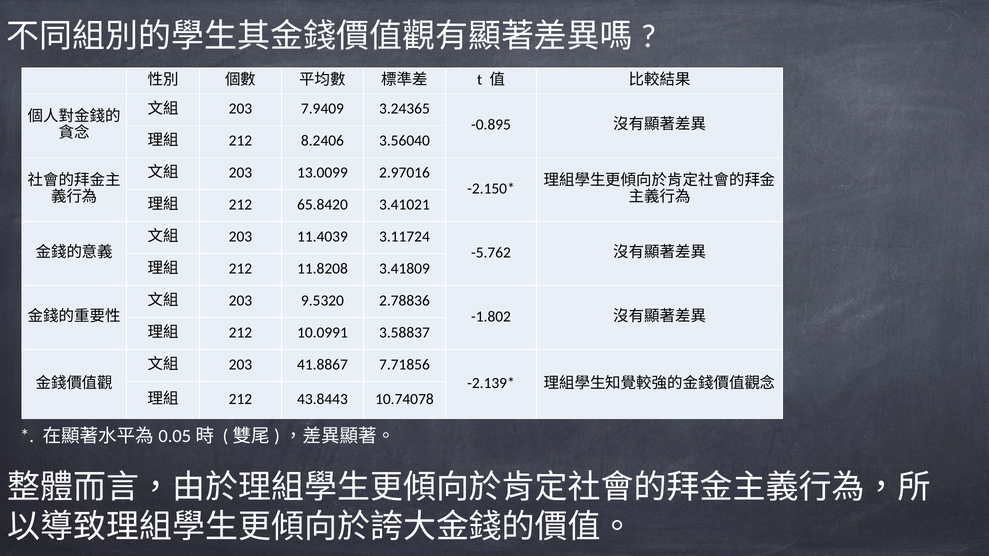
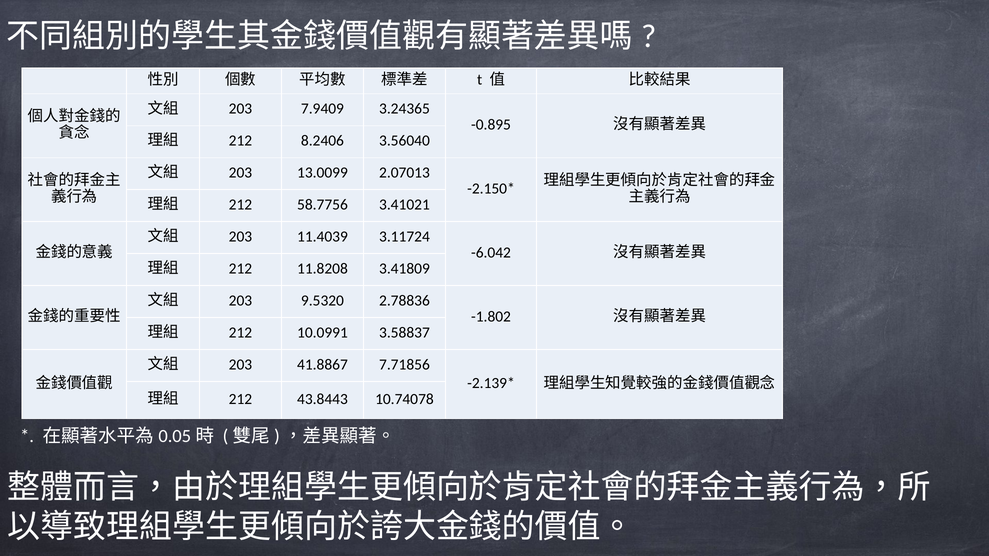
2.97016: 2.97016 -> 2.07013
65.8420: 65.8420 -> 58.7756
-5.762: -5.762 -> -6.042
